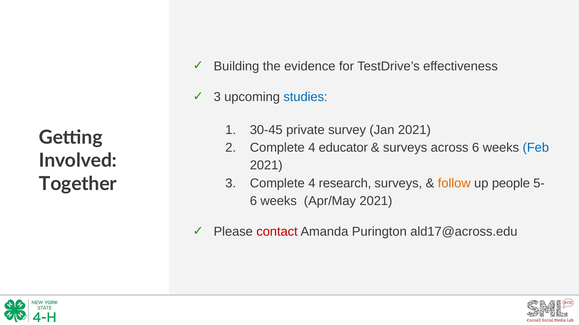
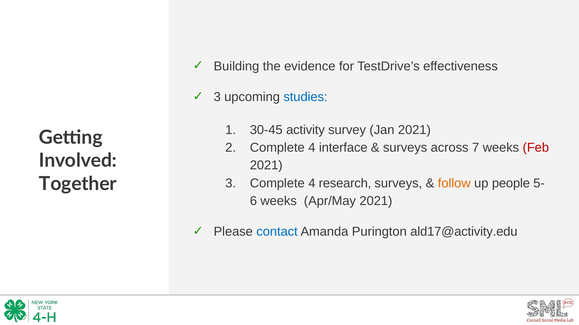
private: private -> activity
educator: educator -> interface
across 6: 6 -> 7
Feb colour: blue -> red
contact colour: red -> blue
ald17@across.edu: ald17@across.edu -> ald17@activity.edu
